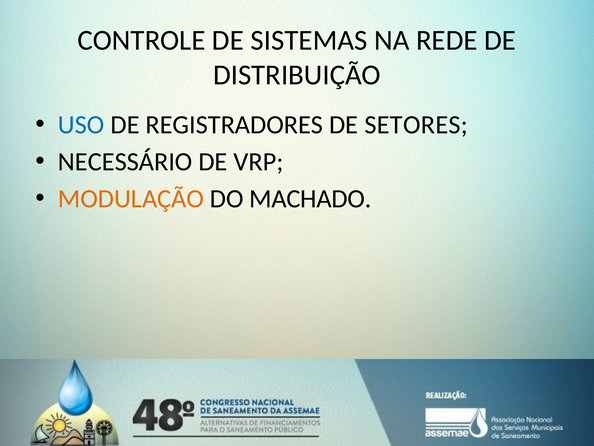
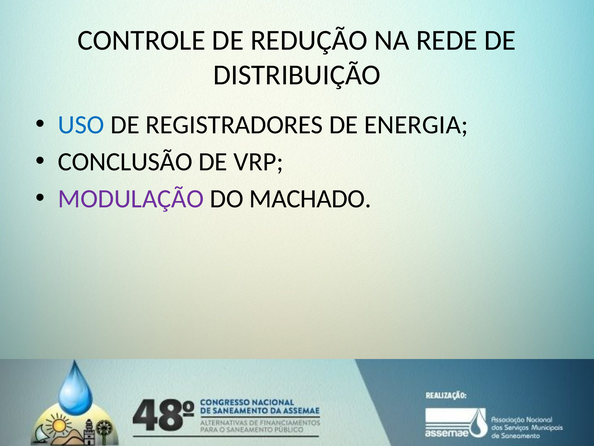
SISTEMAS: SISTEMAS -> REDUÇÃO
SETORES: SETORES -> ENERGIA
NECESSÁRIO: NECESSÁRIO -> CONCLUSÃO
MODULAÇÃO colour: orange -> purple
